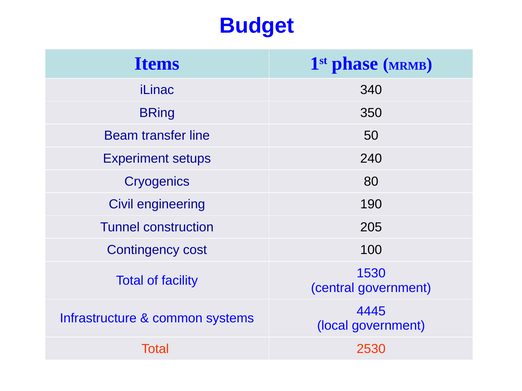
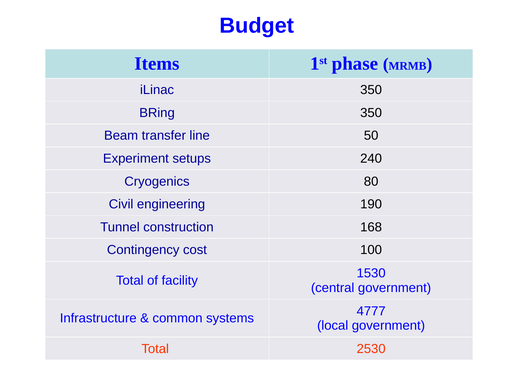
iLinac 340: 340 -> 350
205: 205 -> 168
4445: 4445 -> 4777
